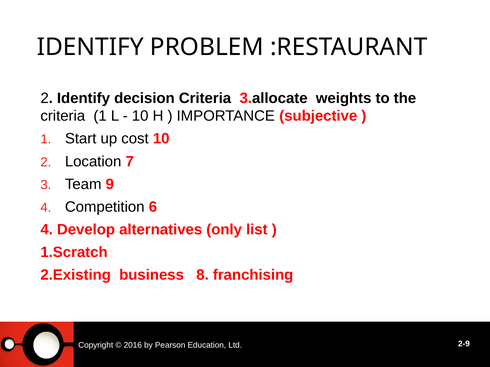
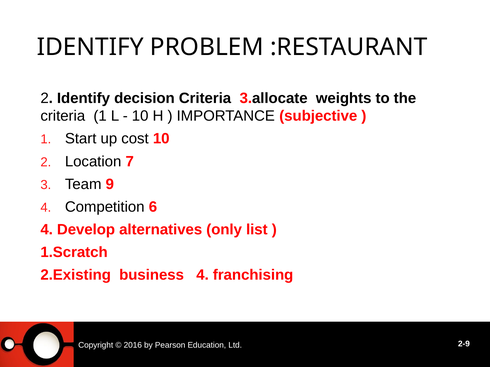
business 8: 8 -> 4
